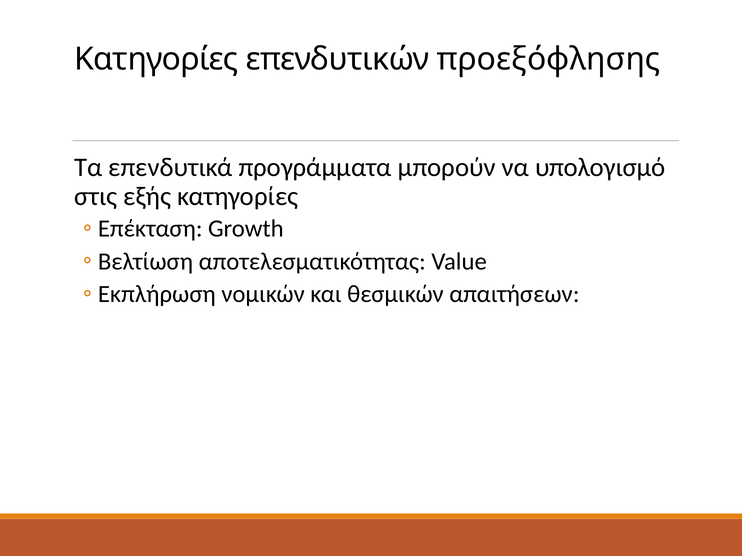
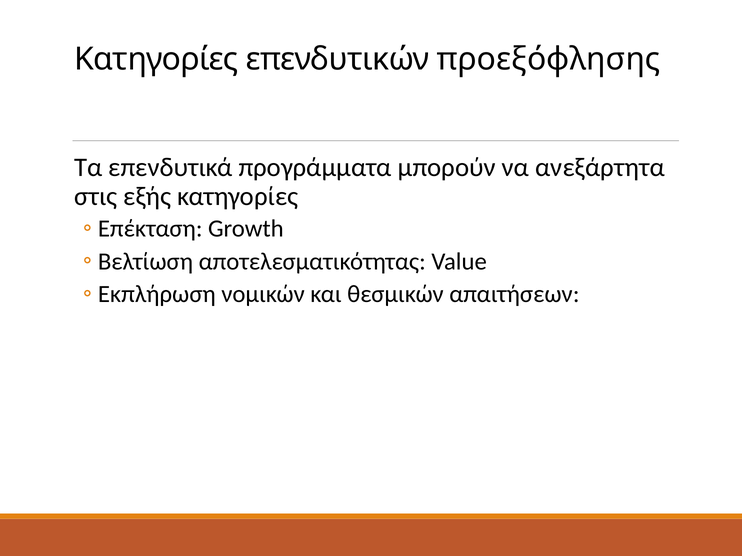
υπολογισμό: υπολογισμό -> ανεξάρτητα
